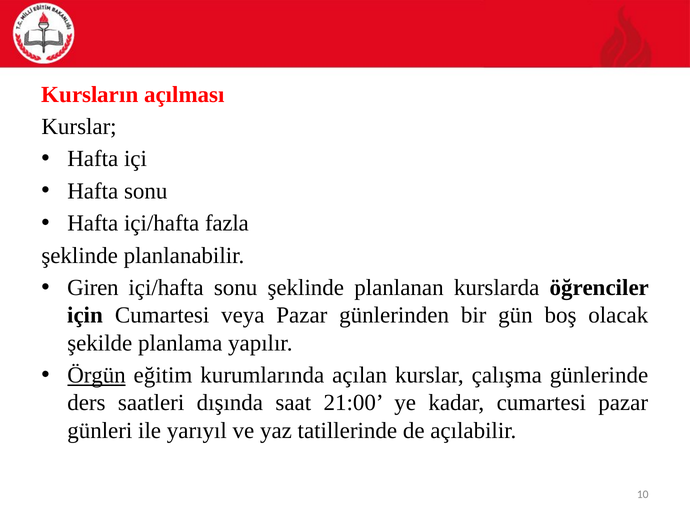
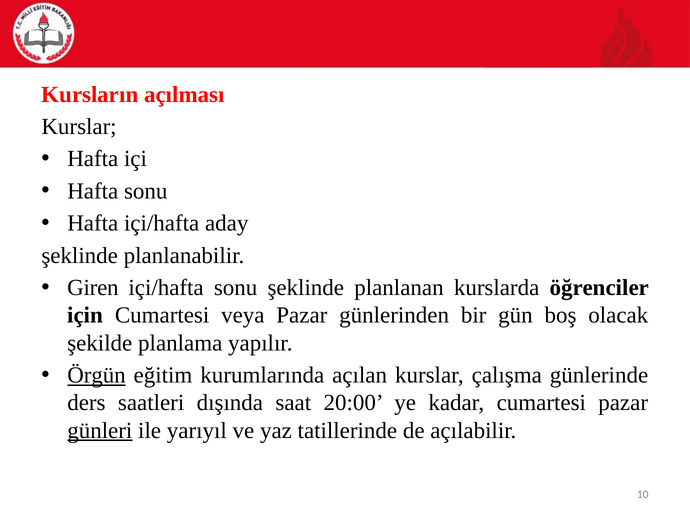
fazla: fazla -> aday
21:00: 21:00 -> 20:00
günleri underline: none -> present
